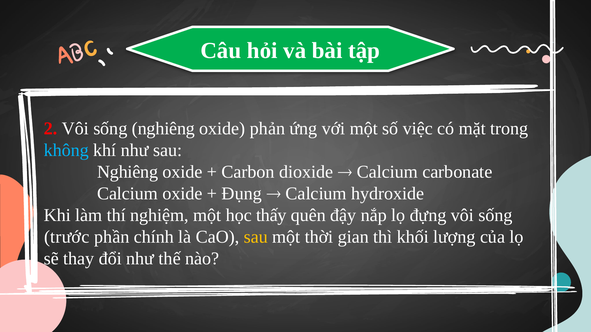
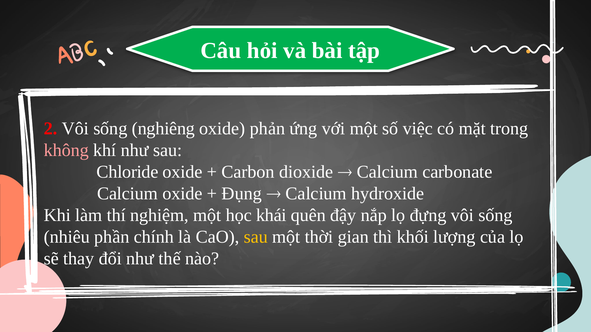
không colour: light blue -> pink
Nghiêng at (128, 172): Nghiêng -> Chloride
thấy: thấy -> khái
trước: trước -> nhiêu
